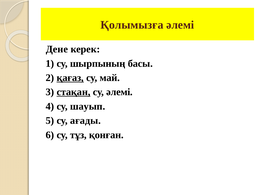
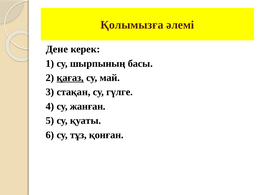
стақан underline: present -> none
су әлемі: әлемі -> гүлге
шауып: шауып -> жанған
ағады: ағады -> қуаты
